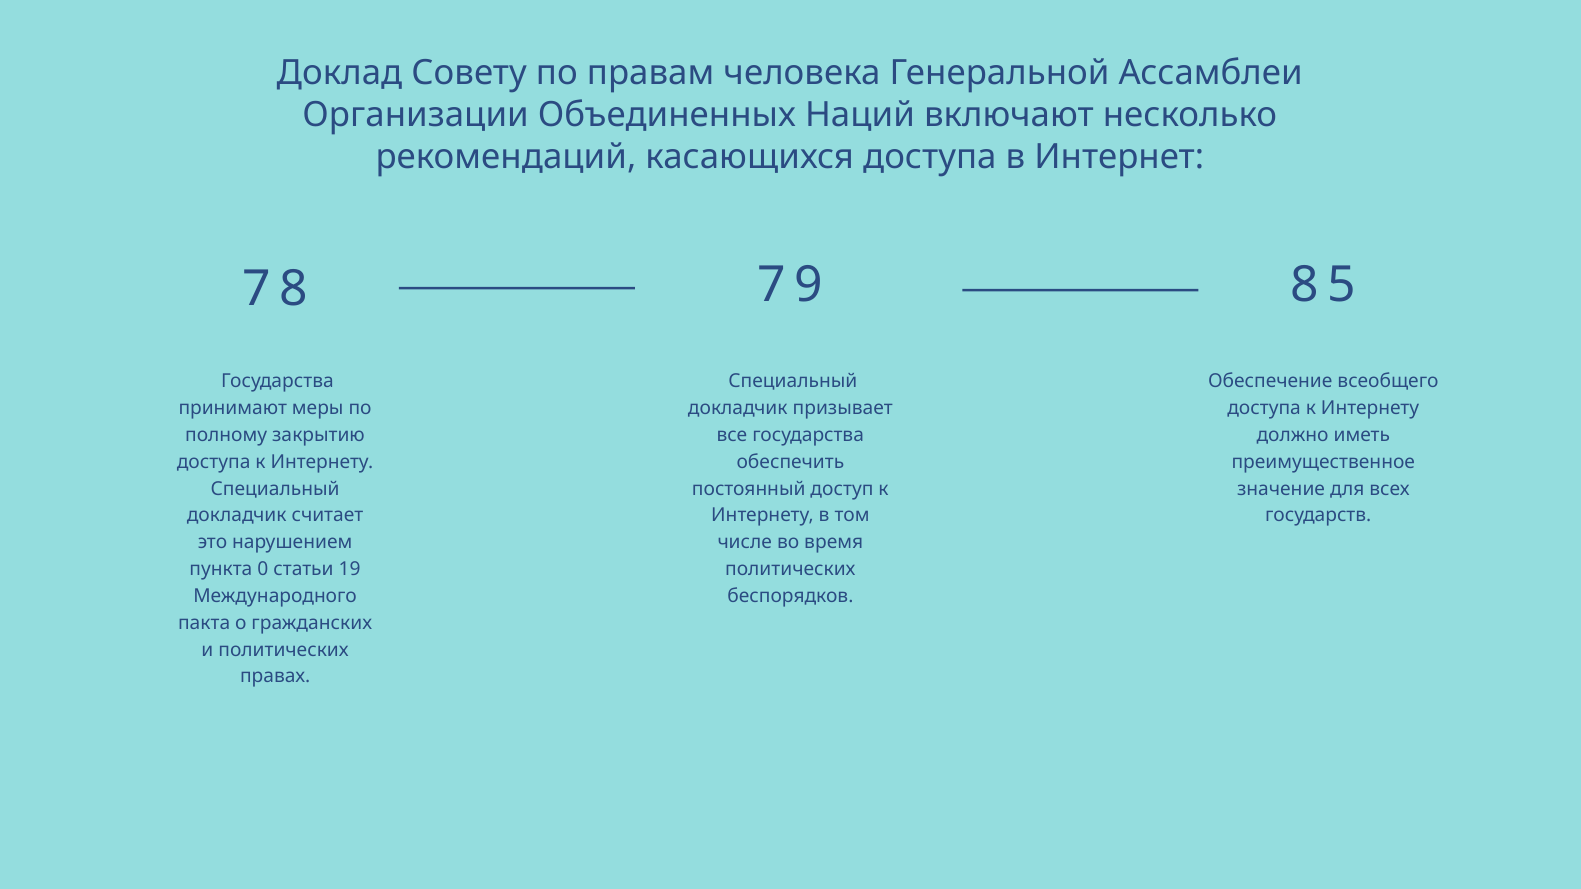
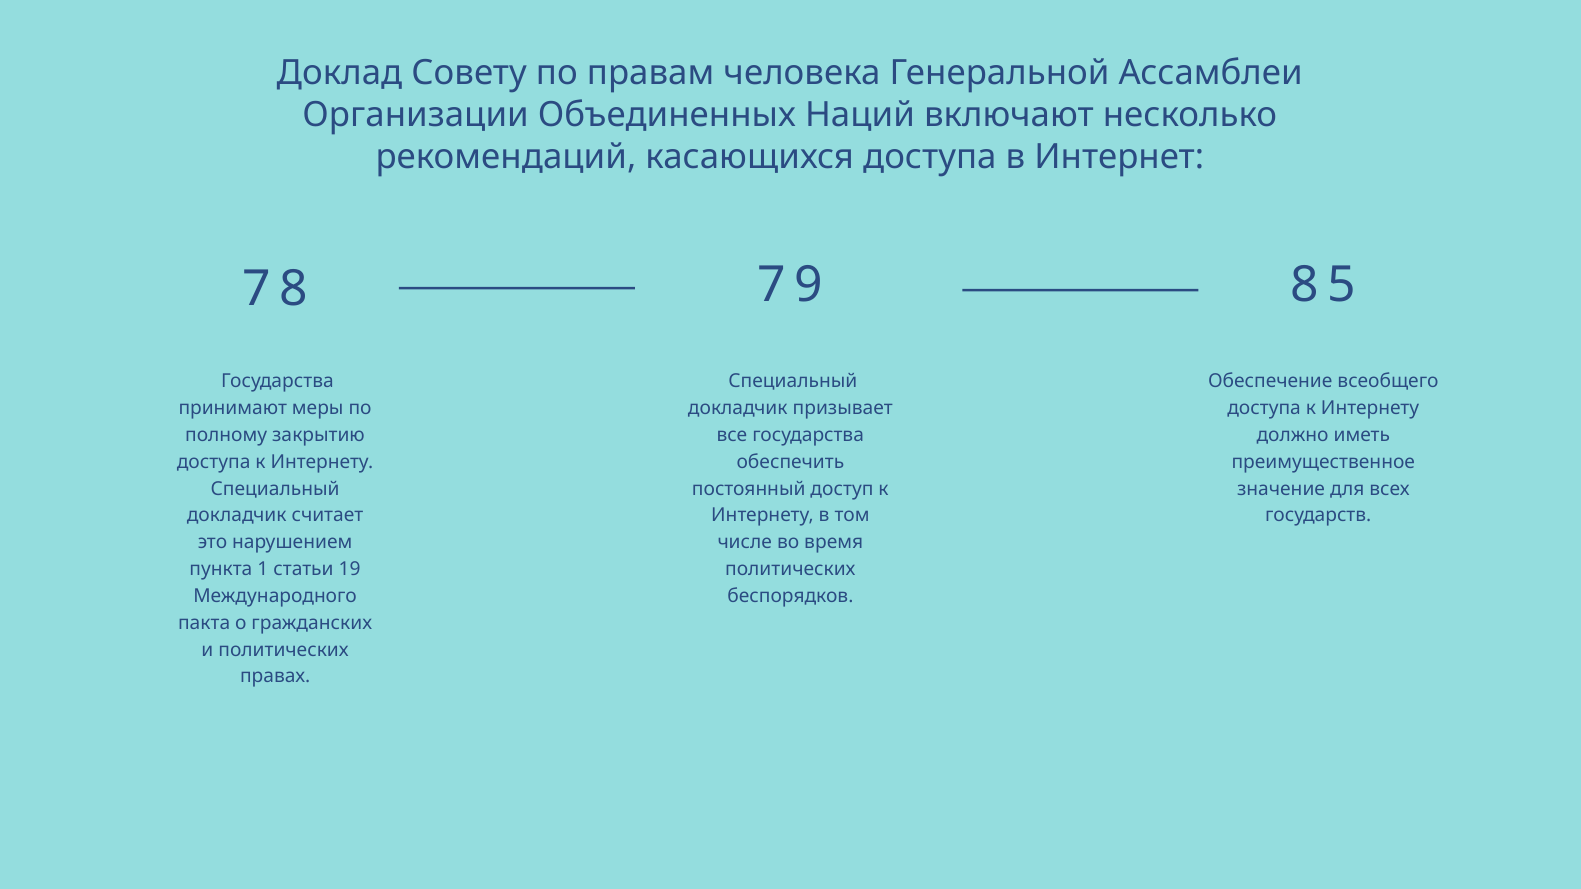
0: 0 -> 1
